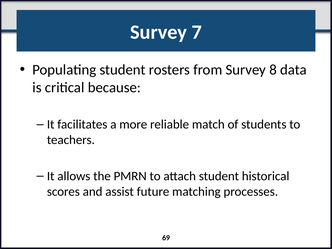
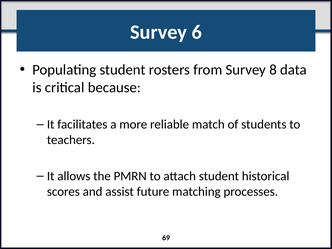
7: 7 -> 6
